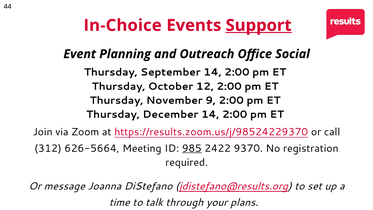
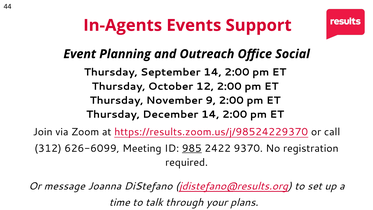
In-Choice: In-Choice -> In-Agents
Support underline: present -> none
626-5664: 626-5664 -> 626-6099
